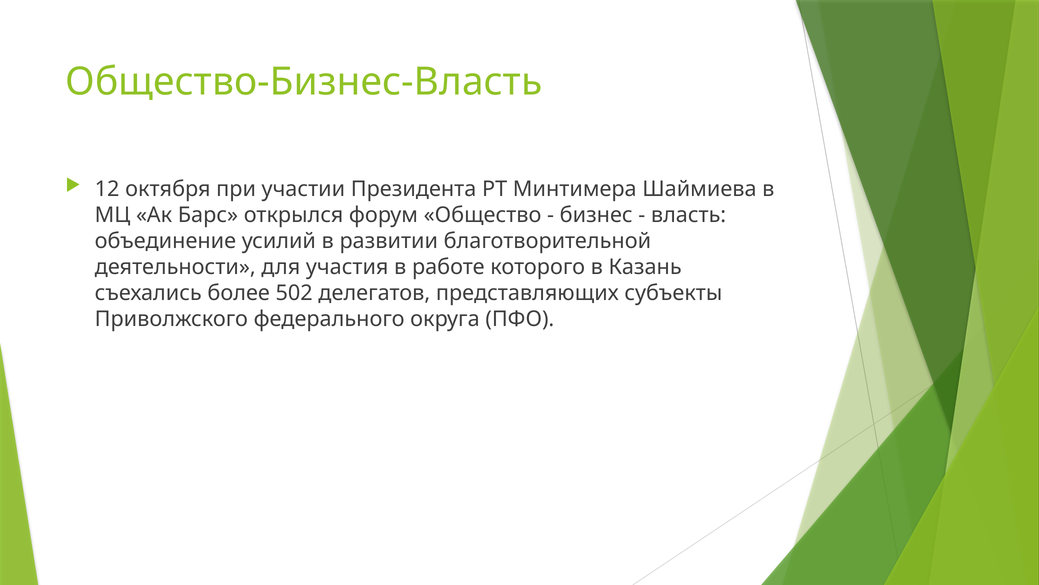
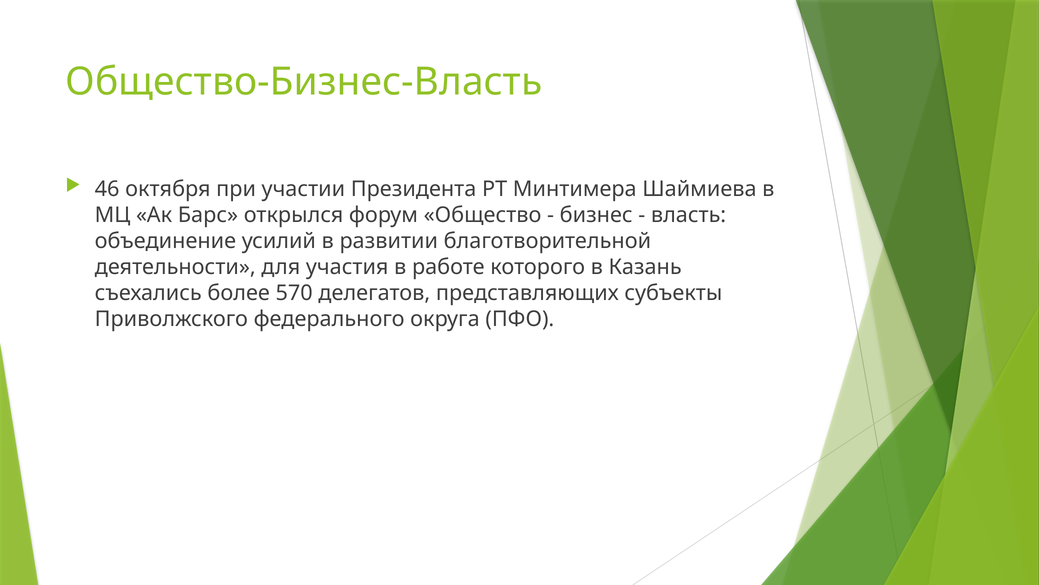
12: 12 -> 46
502: 502 -> 570
